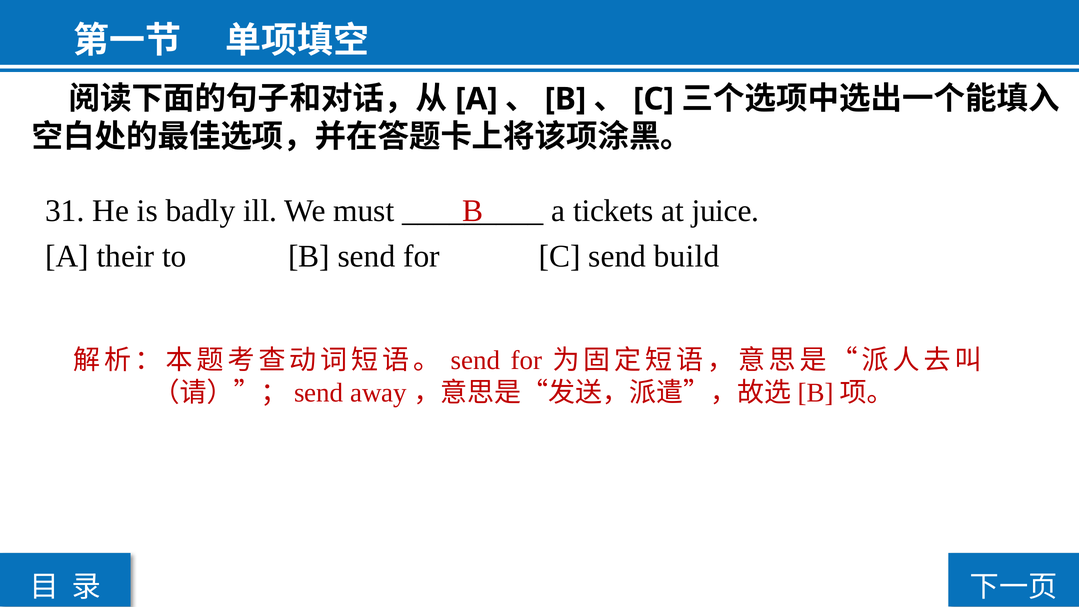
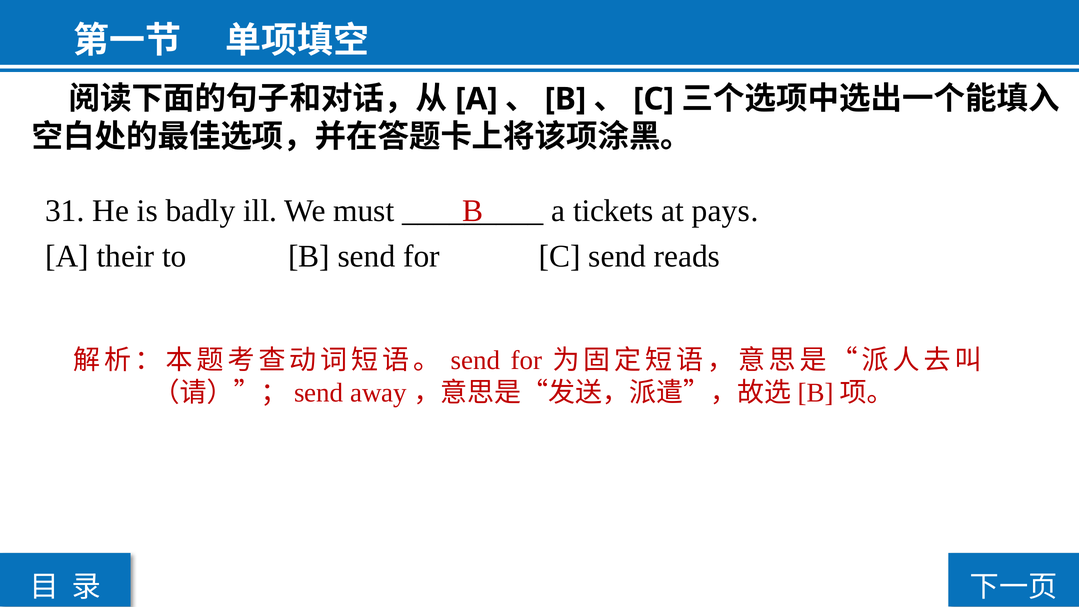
juice: juice -> pays
build: build -> reads
